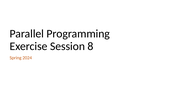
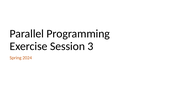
8: 8 -> 3
